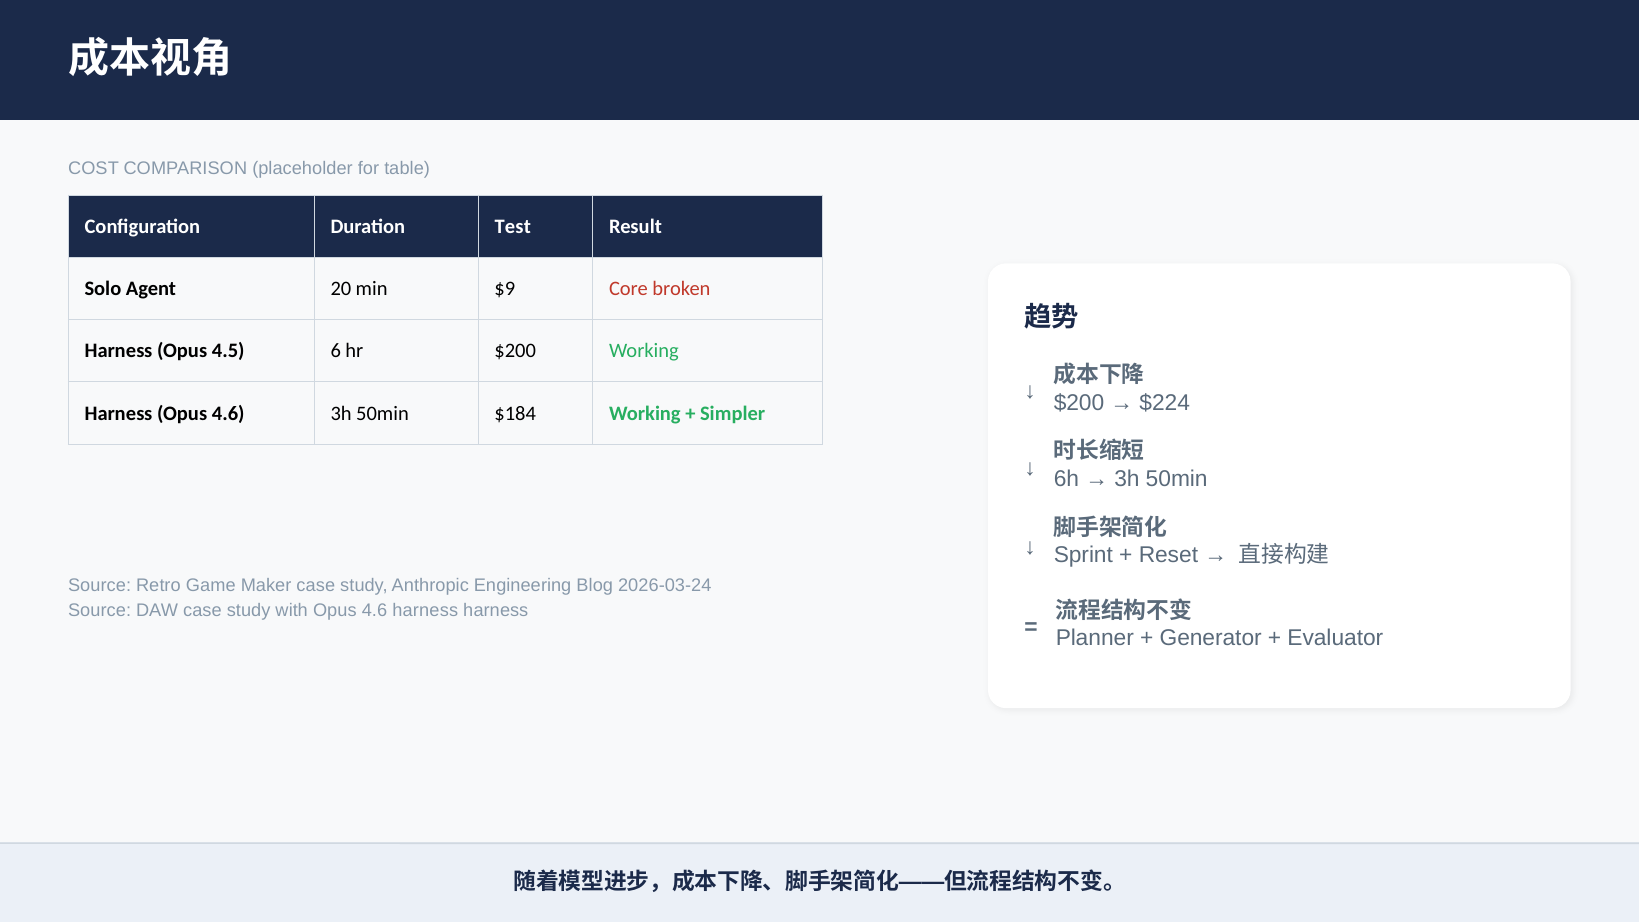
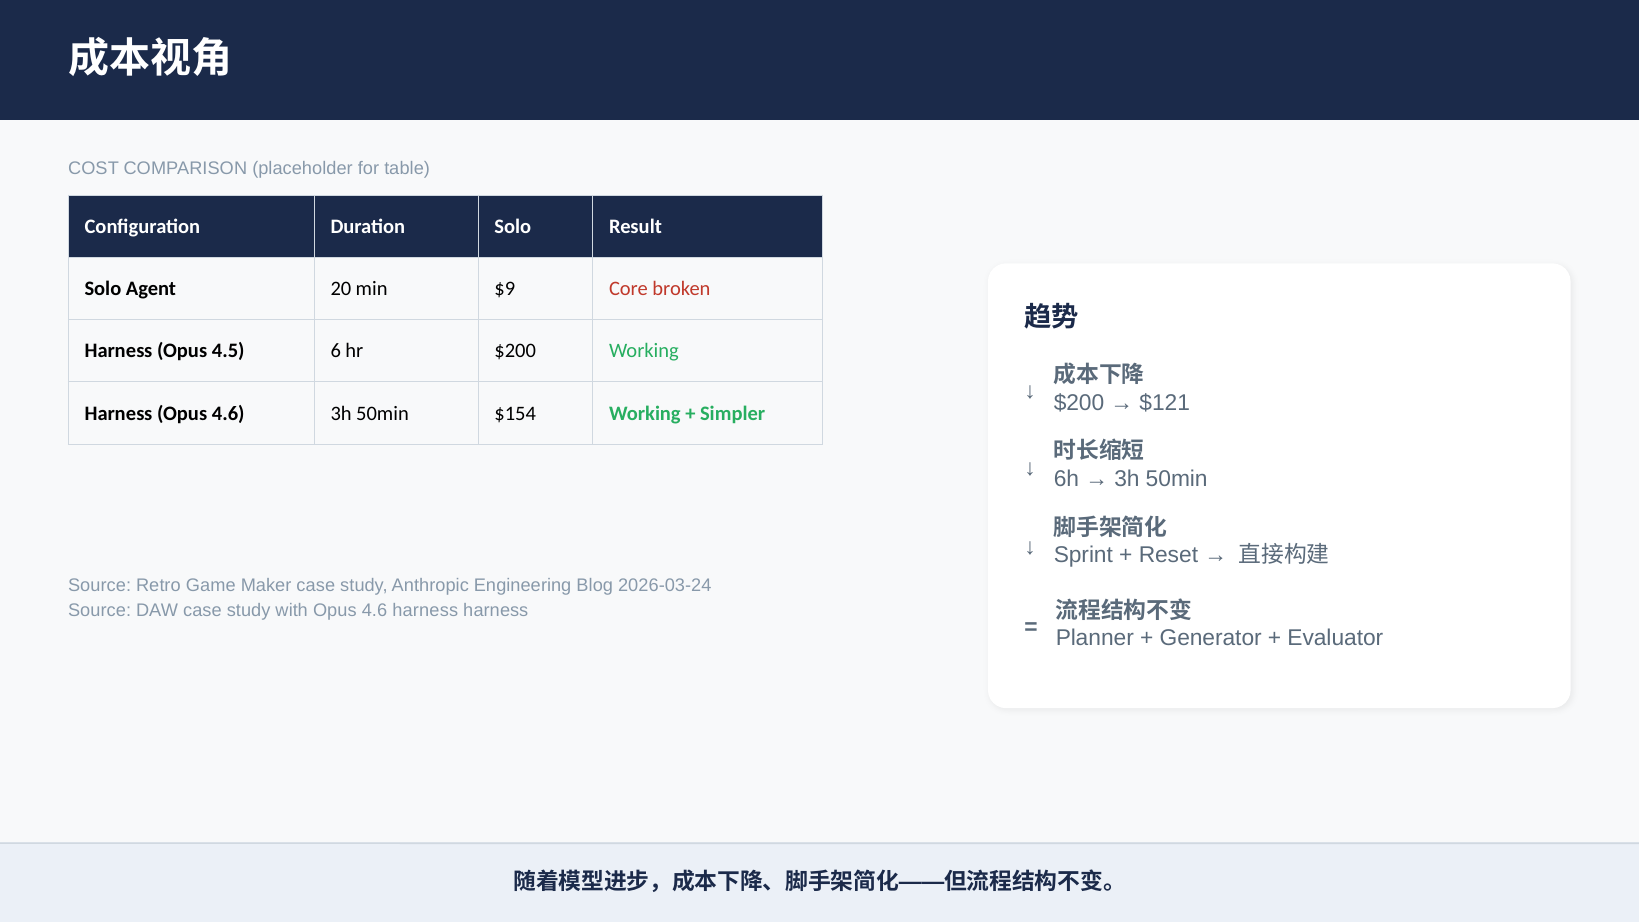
Duration Test: Test -> Solo
$224: $224 -> $121
$184: $184 -> $154
